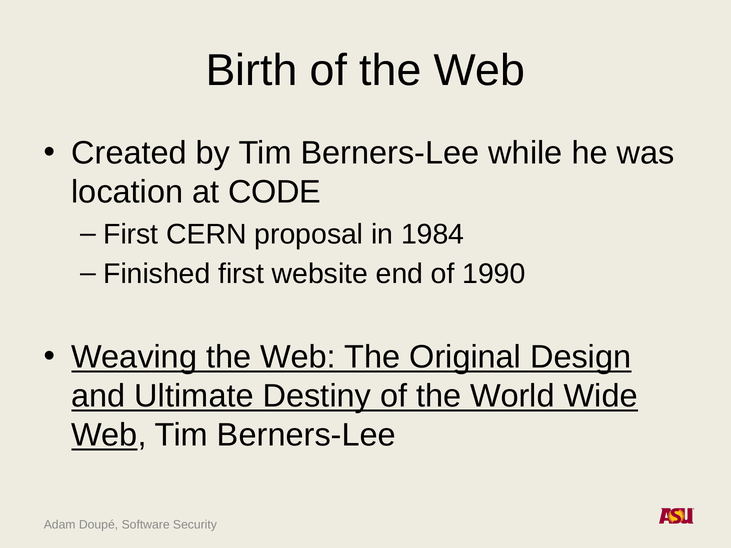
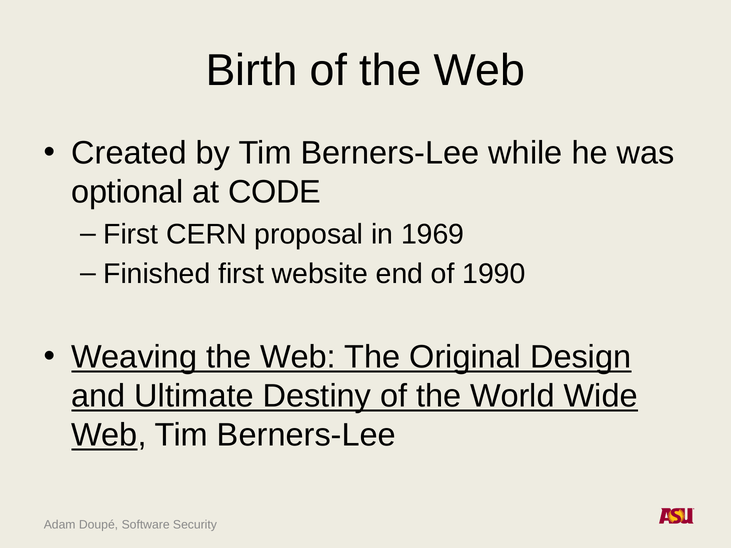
location: location -> optional
1984: 1984 -> 1969
